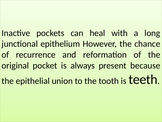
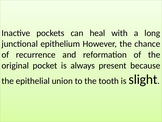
teeth: teeth -> slight
